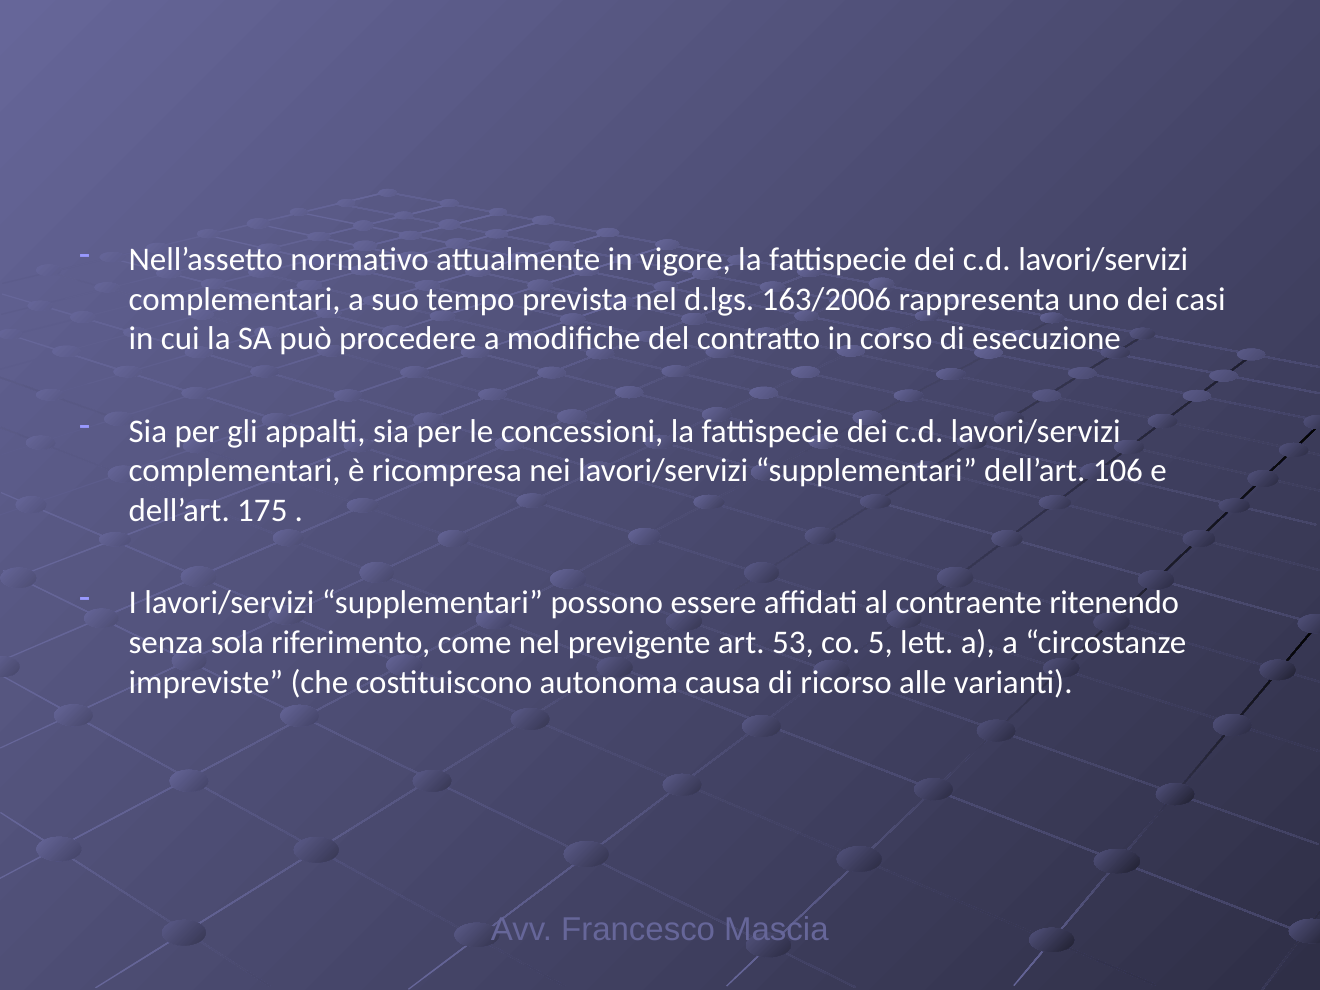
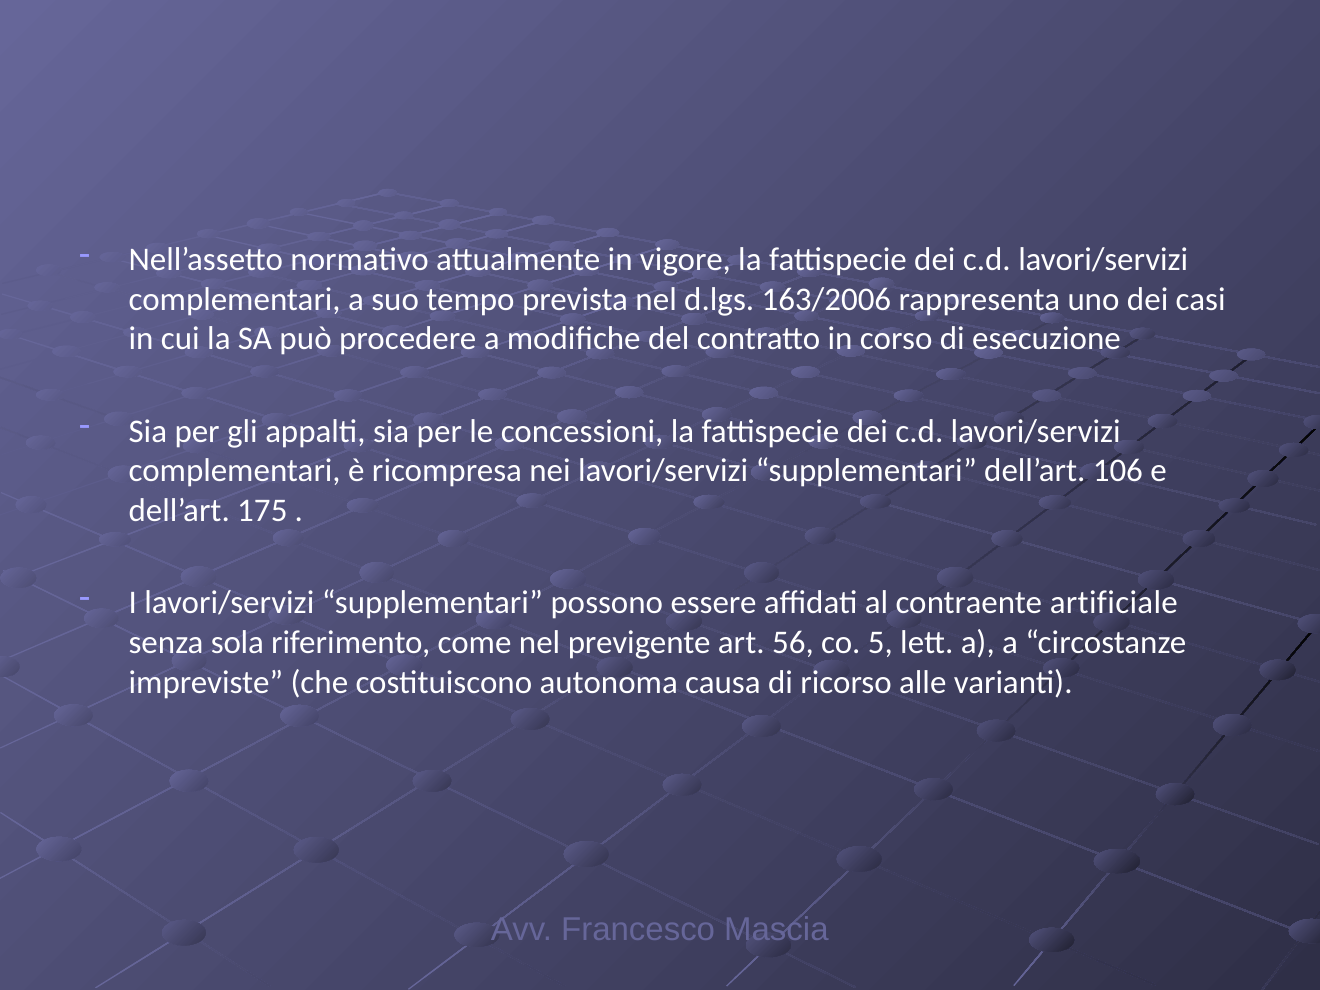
ritenendo: ritenendo -> artificiale
53: 53 -> 56
